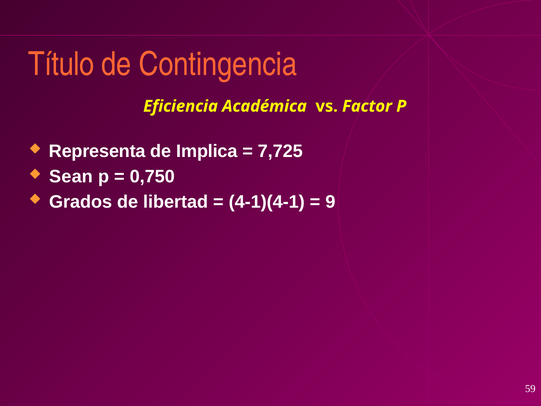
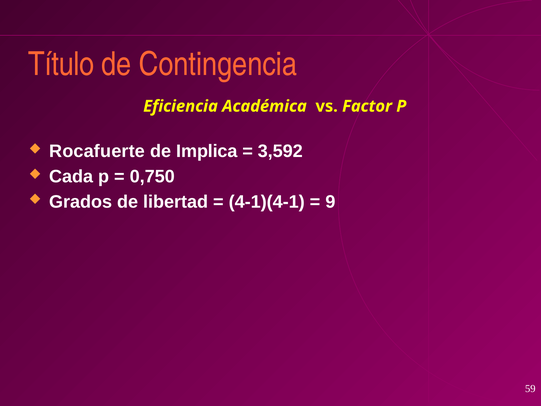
Representa: Representa -> Rocafuerte
7,725: 7,725 -> 3,592
Sean: Sean -> Cada
